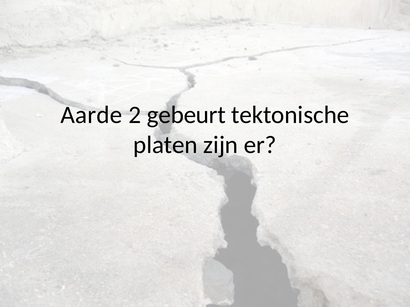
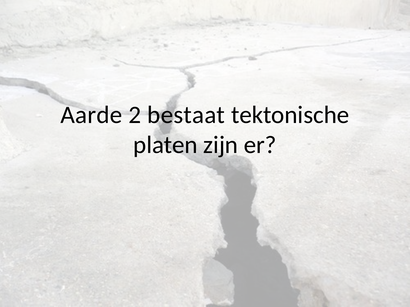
gebeurt: gebeurt -> bestaat
